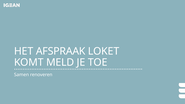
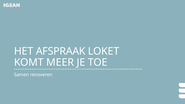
MELD: MELD -> MEER
